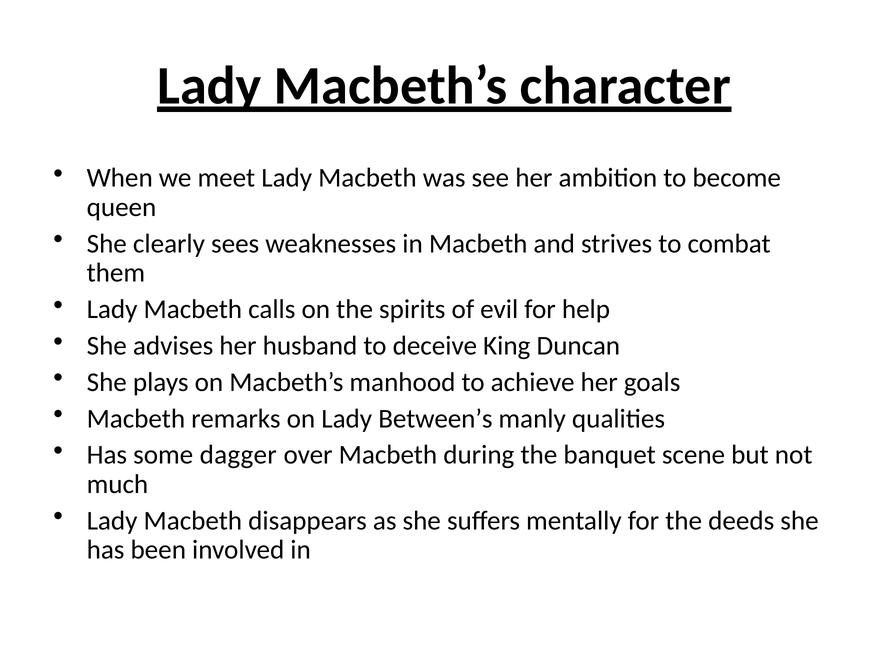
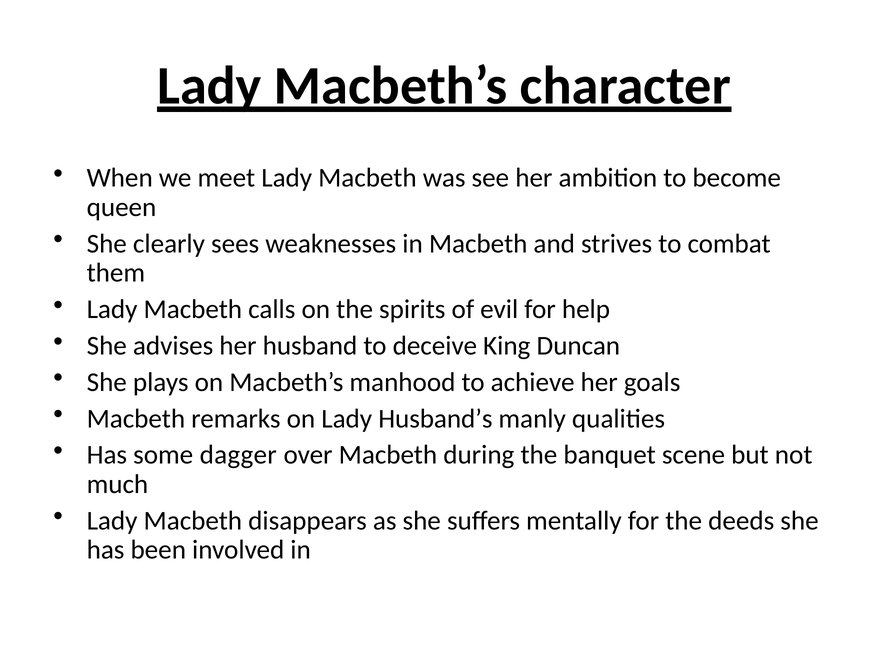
Between’s: Between’s -> Husband’s
